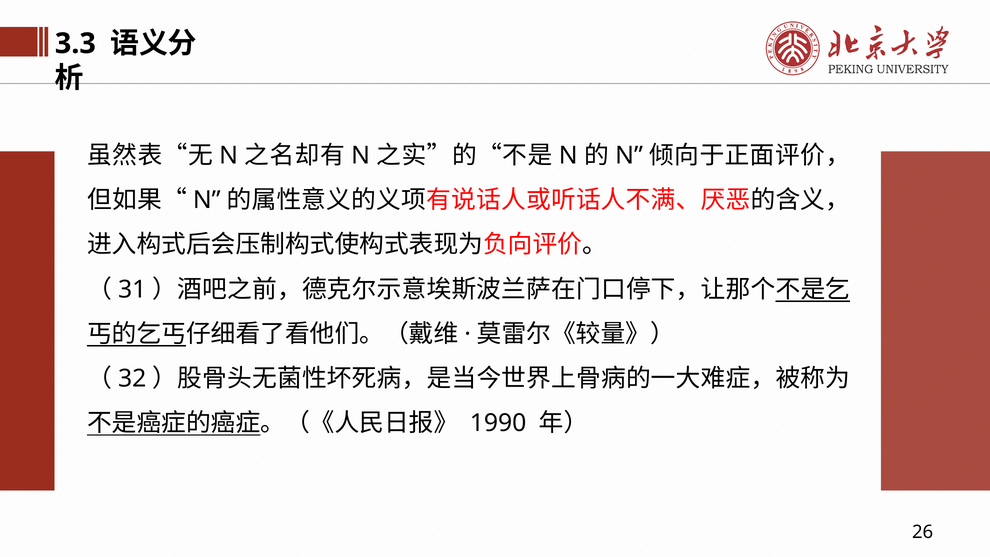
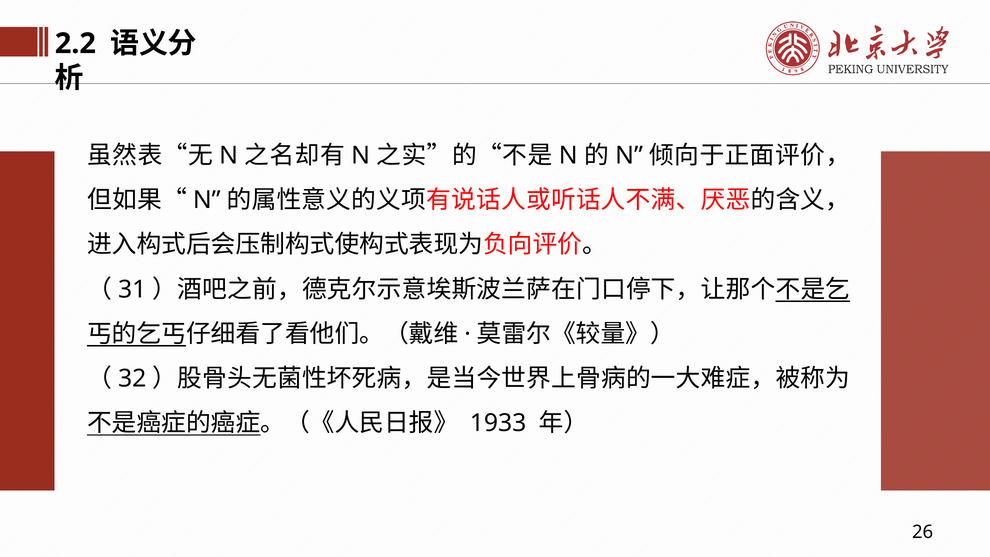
3.3: 3.3 -> 2.2
1990: 1990 -> 1933
